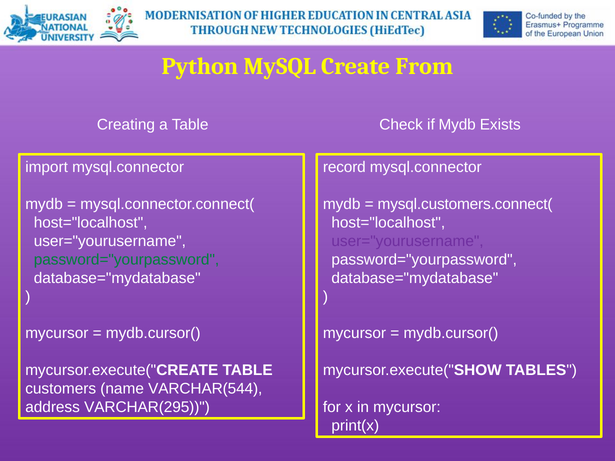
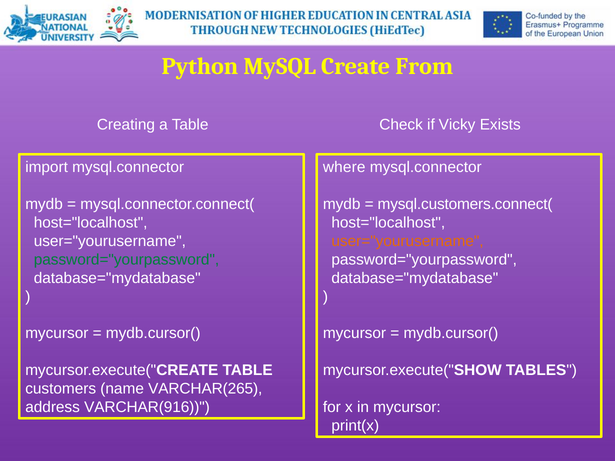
if Mydb: Mydb -> Vicky
record: record -> where
user="yourusername at (408, 241) colour: purple -> orange
VARCHAR(544: VARCHAR(544 -> VARCHAR(265
VARCHAR(295: VARCHAR(295 -> VARCHAR(916
